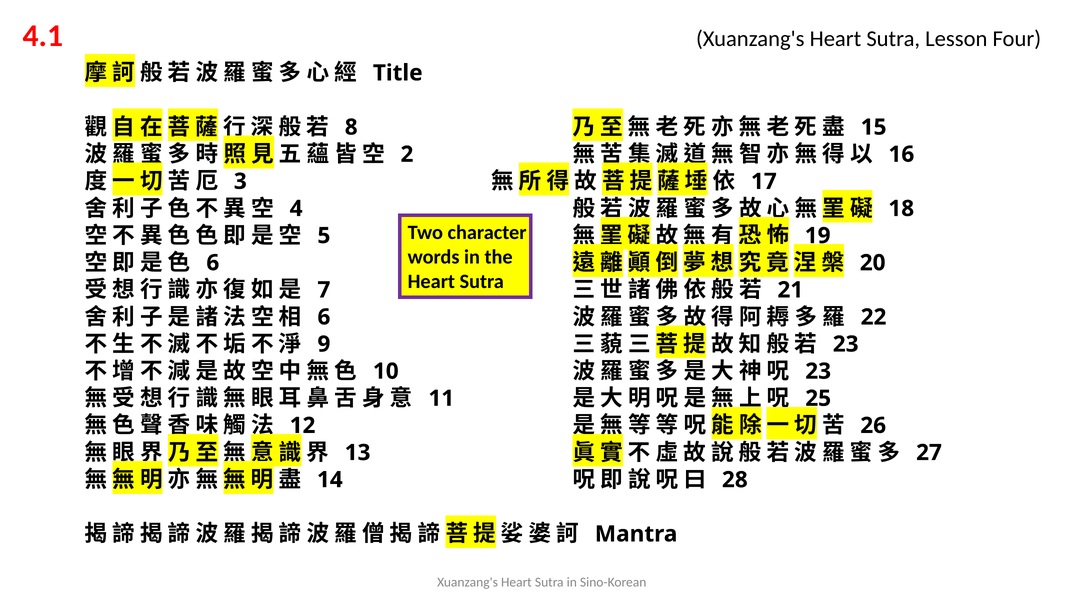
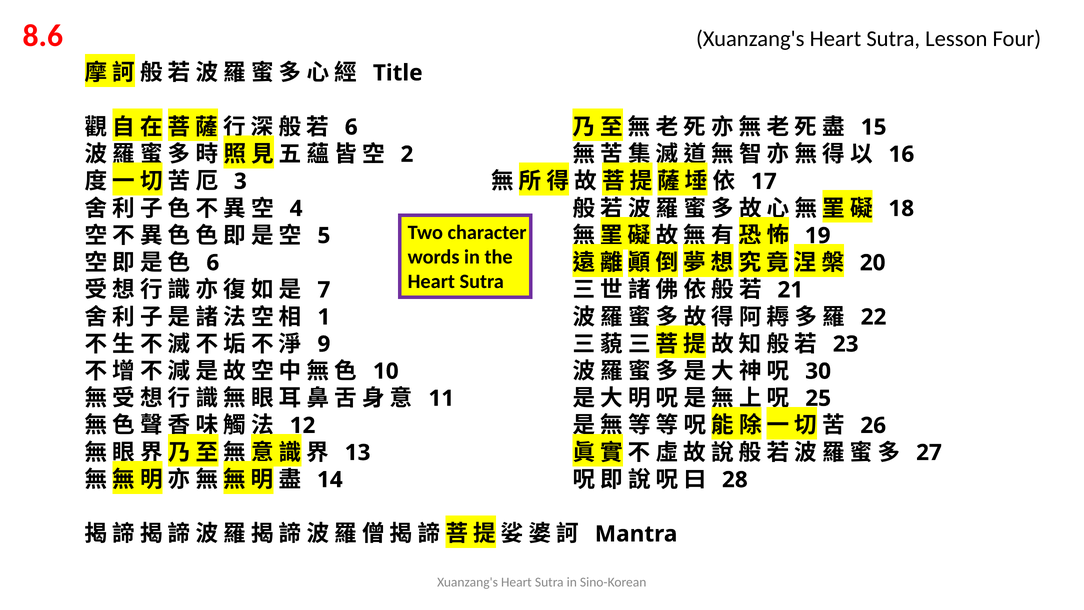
4.1: 4.1 -> 8.6
8 at (351, 127): 8 -> 6
6 at (324, 317): 6 -> 1
23 at (818, 371): 23 -> 30
